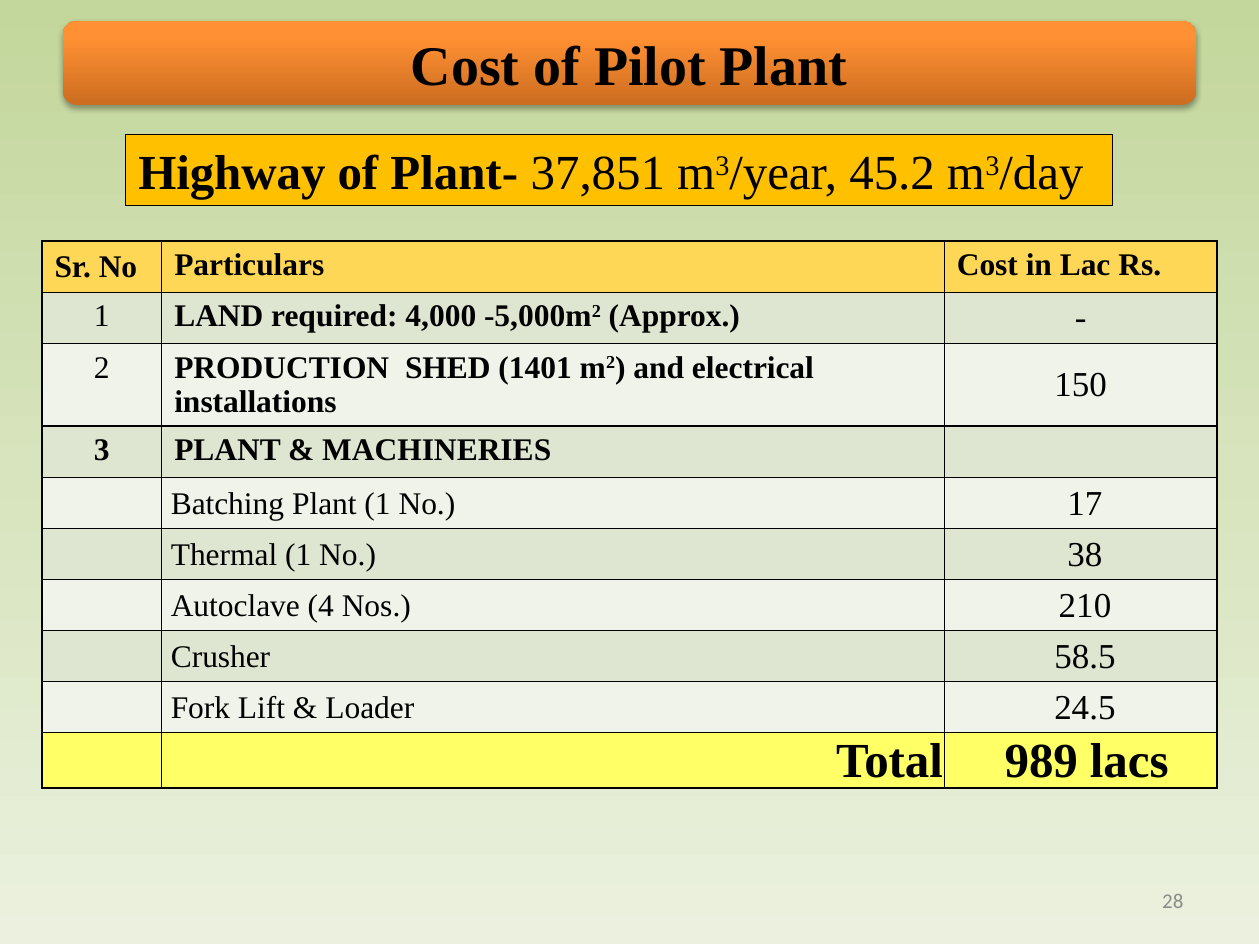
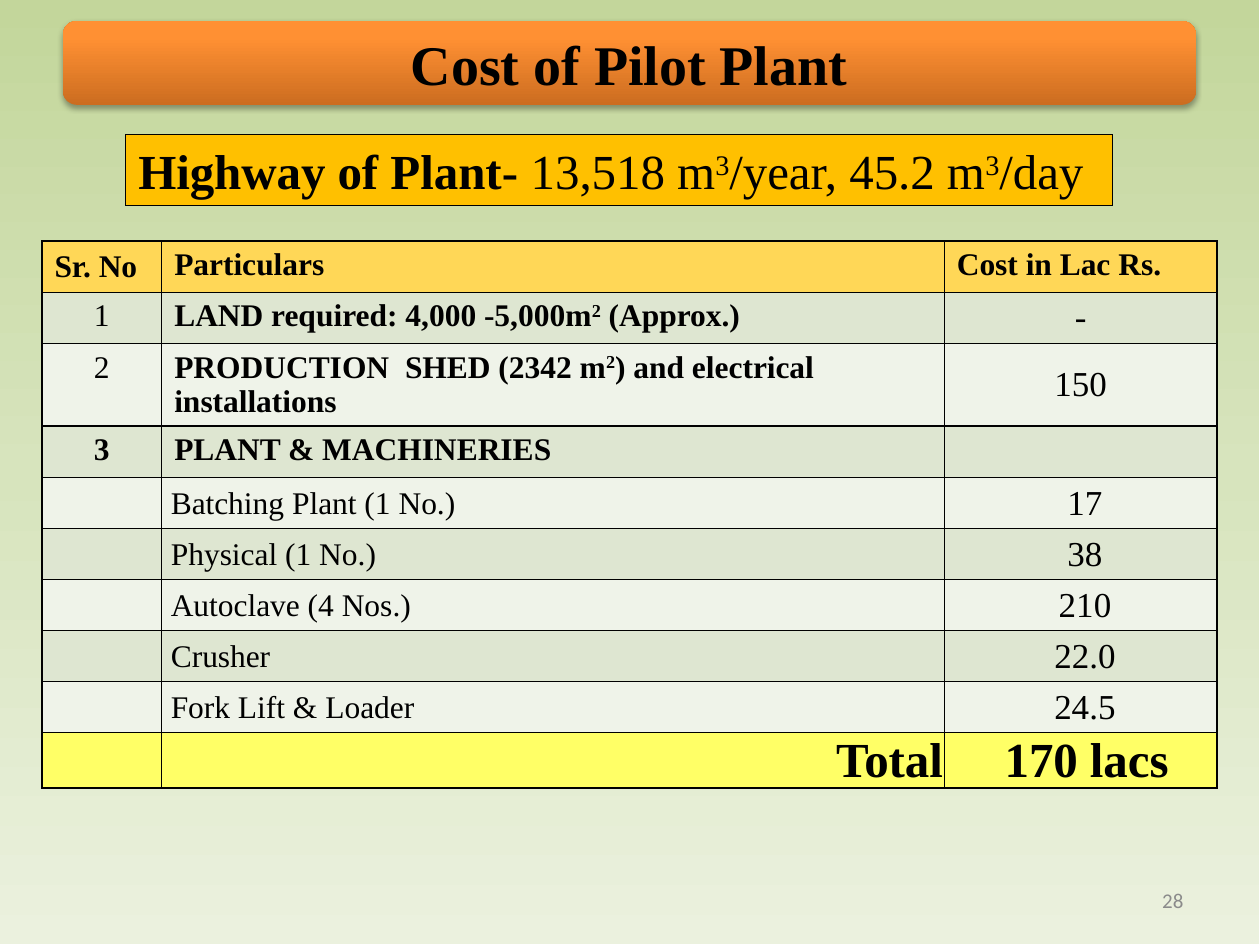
37,851: 37,851 -> 13,518
1401: 1401 -> 2342
Thermal: Thermal -> Physical
58.5: 58.5 -> 22.0
989: 989 -> 170
